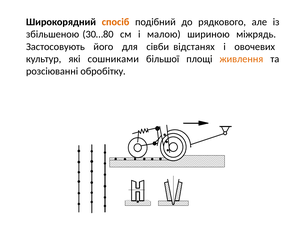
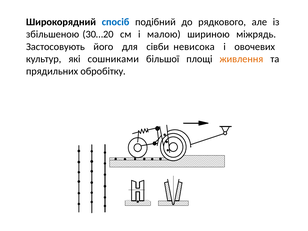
спосіб colour: orange -> blue
30…80: 30…80 -> 30…20
відстанях: відстанях -> невисока
розсіюванні: розсіюванні -> прядильних
